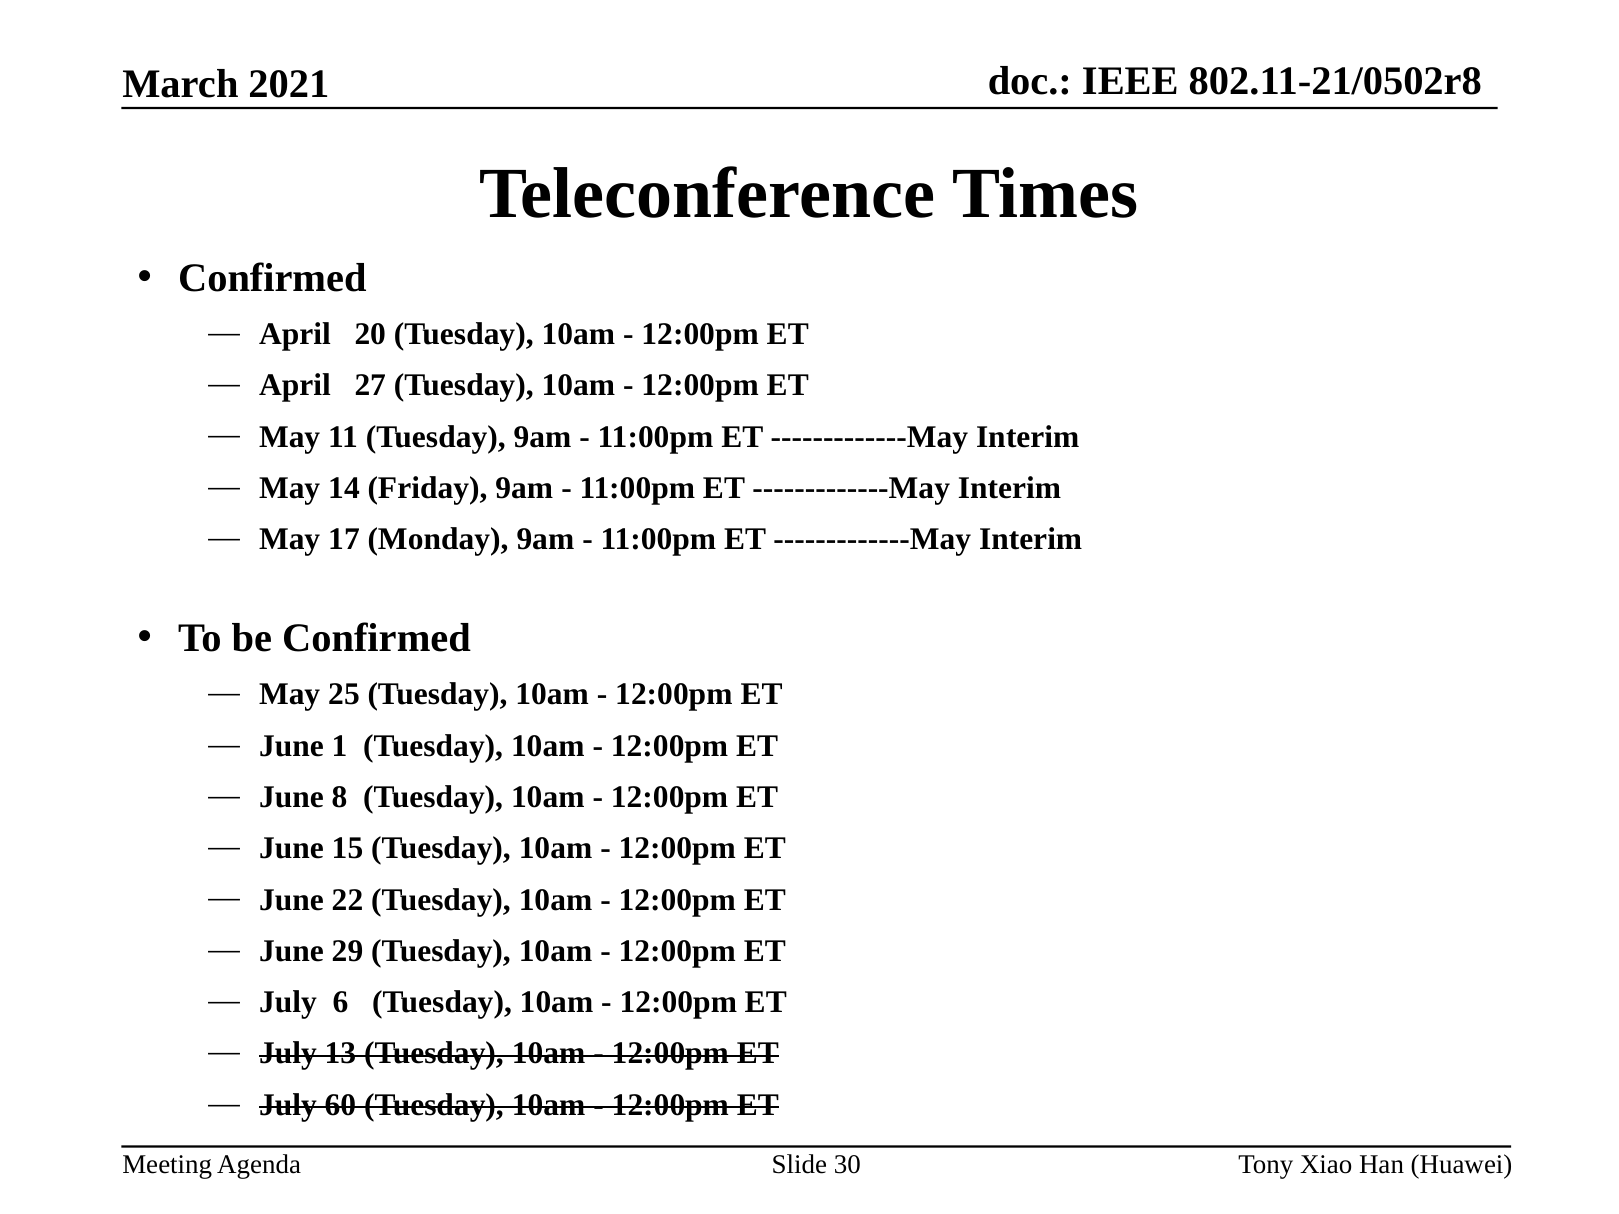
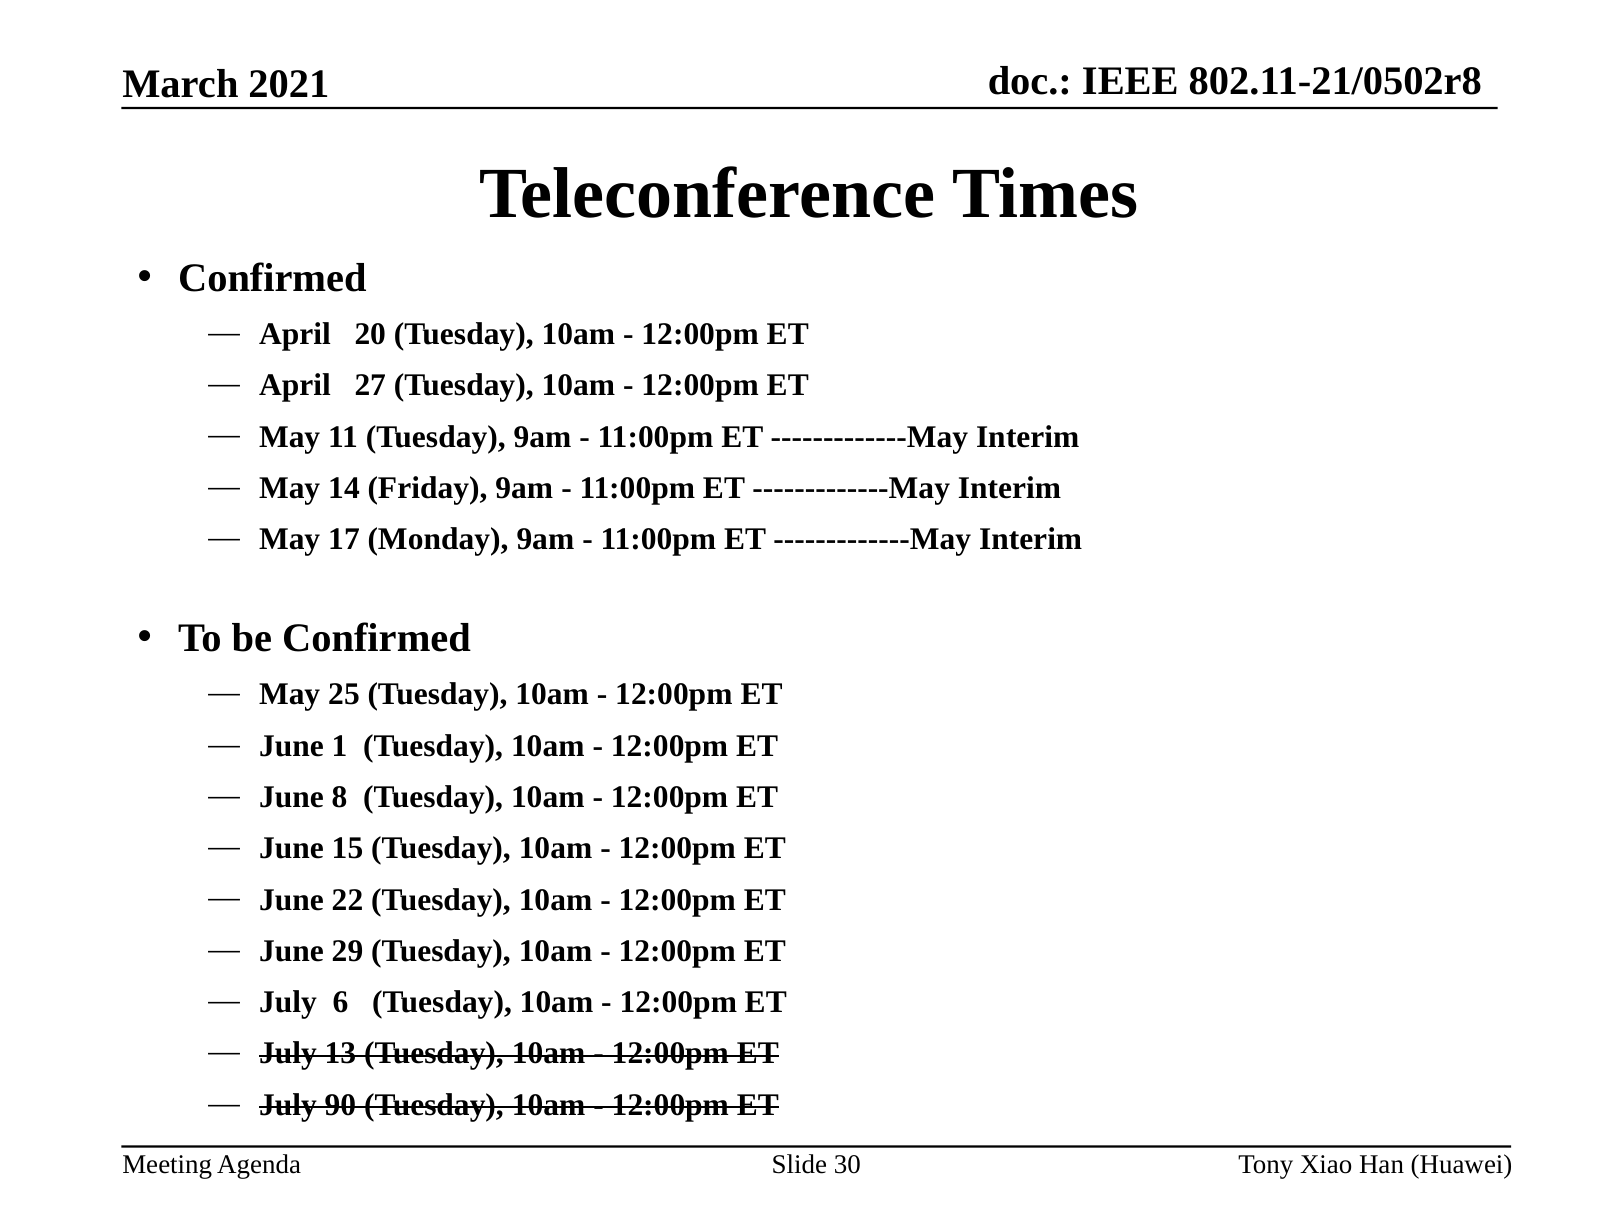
60: 60 -> 90
